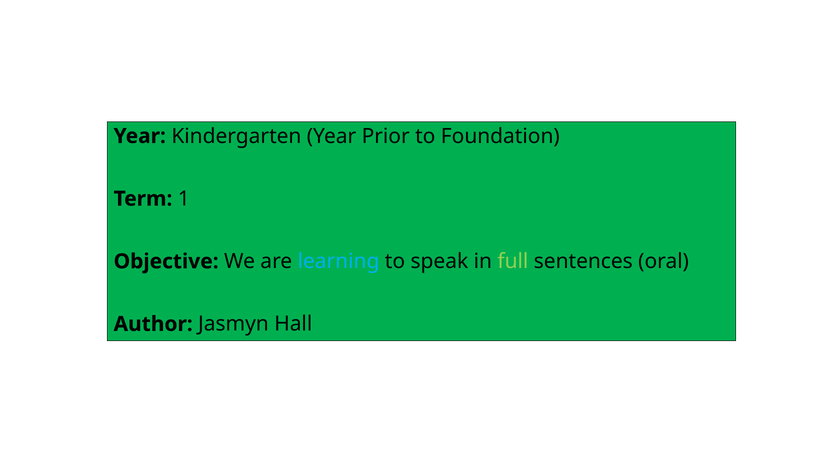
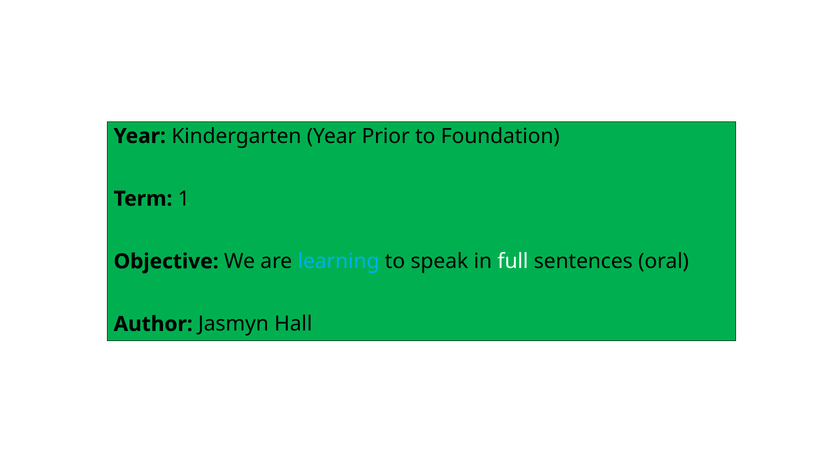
full colour: light green -> white
